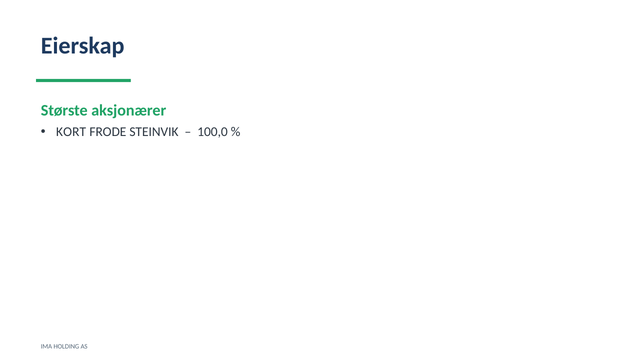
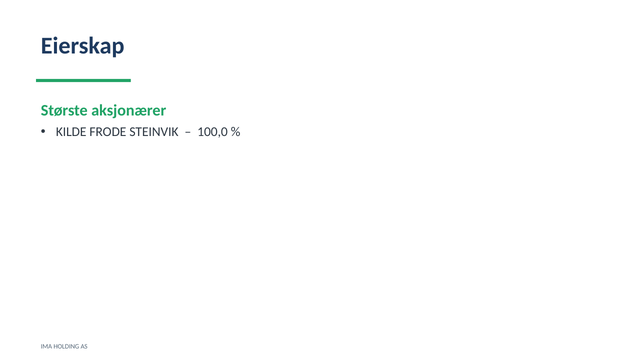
KORT: KORT -> KILDE
